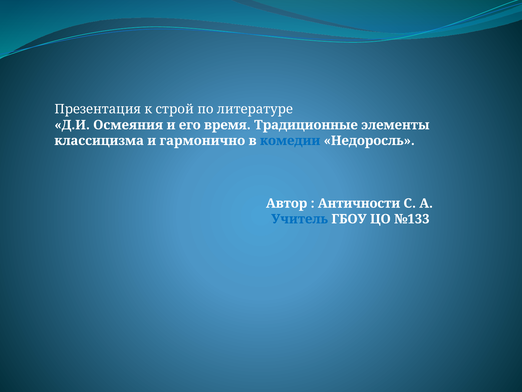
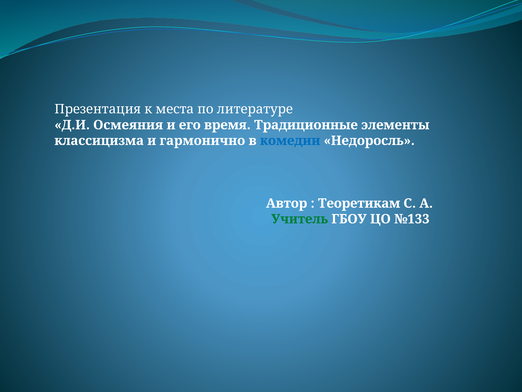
строй: строй -> места
Античности: Античности -> Теоретикам
Учитель colour: blue -> green
